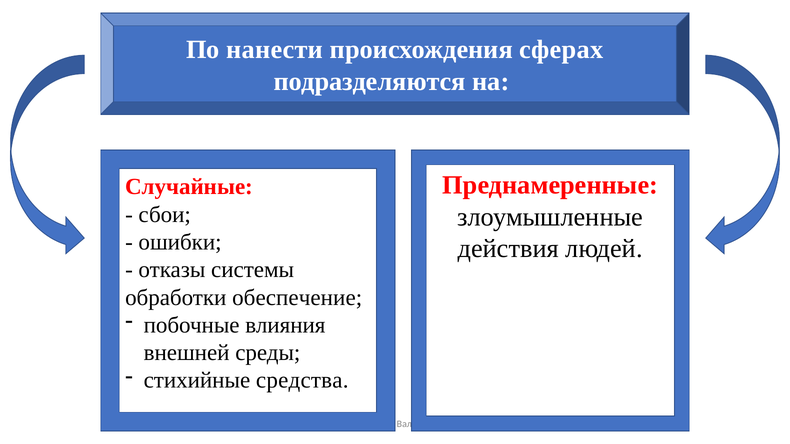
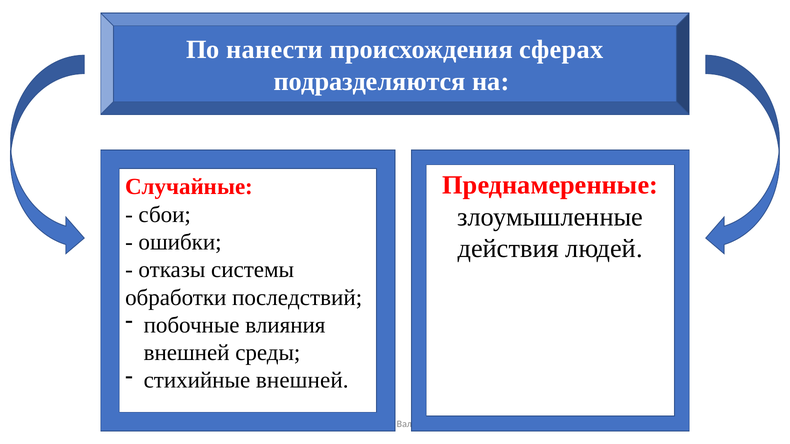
обеспечение: обеспечение -> последствий
стихийные средства: средства -> внешней
